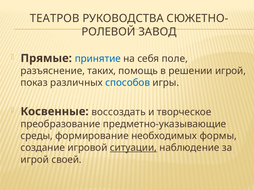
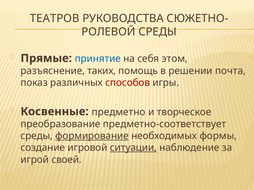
ЗАВОД at (157, 32): ЗАВОД -> СРЕДЫ
поле: поле -> этом
решении игрой: игрой -> почта
способов colour: blue -> red
воссоздать: воссоздать -> предметно
предметно-указывающие: предметно-указывающие -> предметно-соответствует
формирование underline: none -> present
